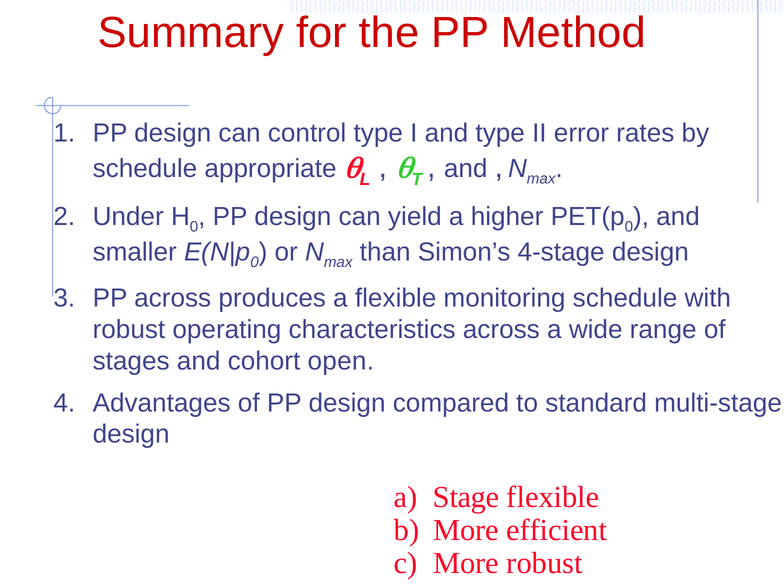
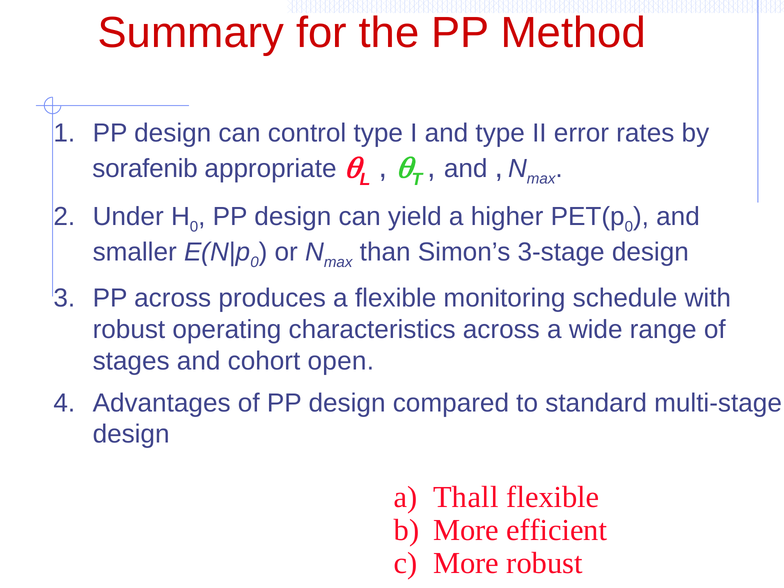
schedule at (145, 169): schedule -> sorafenib
4-stage: 4-stage -> 3-stage
Stage: Stage -> Thall
